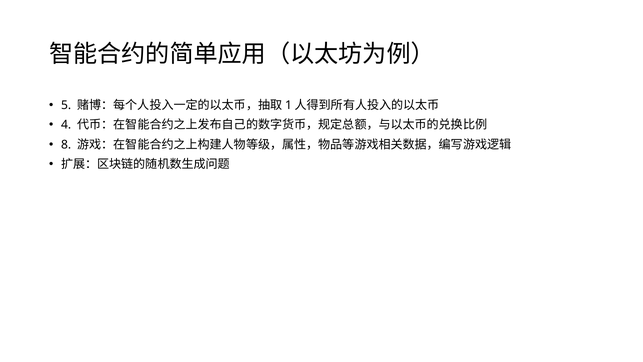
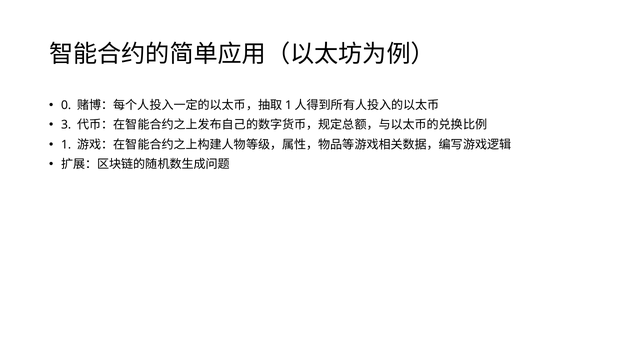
5: 5 -> 0
4: 4 -> 3
8: 8 -> 1
